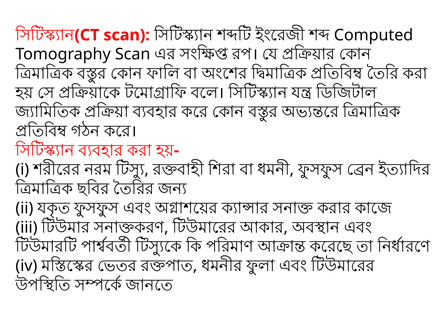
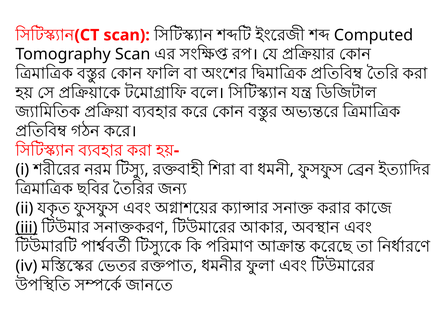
iii underline: none -> present
